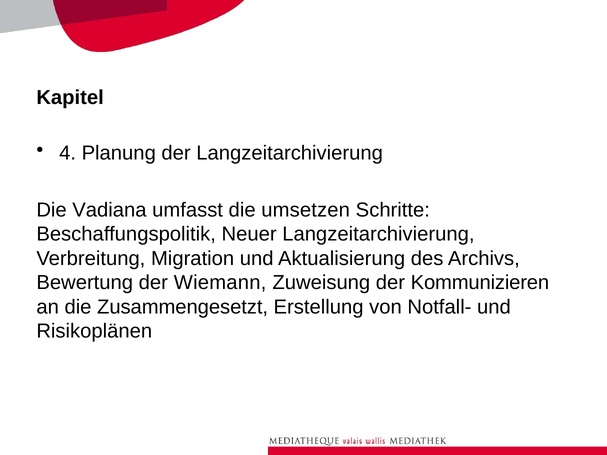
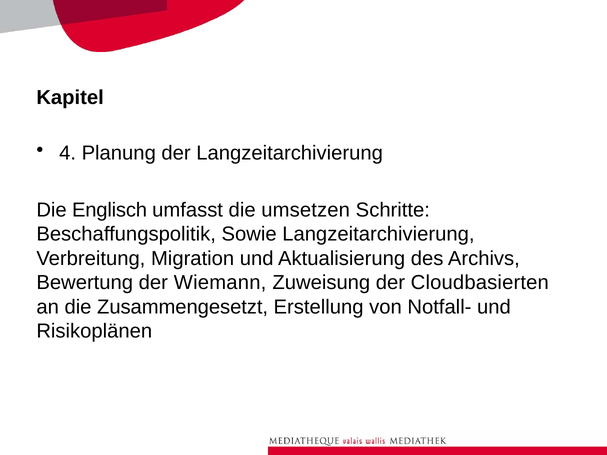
Vadiana: Vadiana -> Englisch
Neuer: Neuer -> Sowie
Kommunizieren: Kommunizieren -> Cloudbasierten
